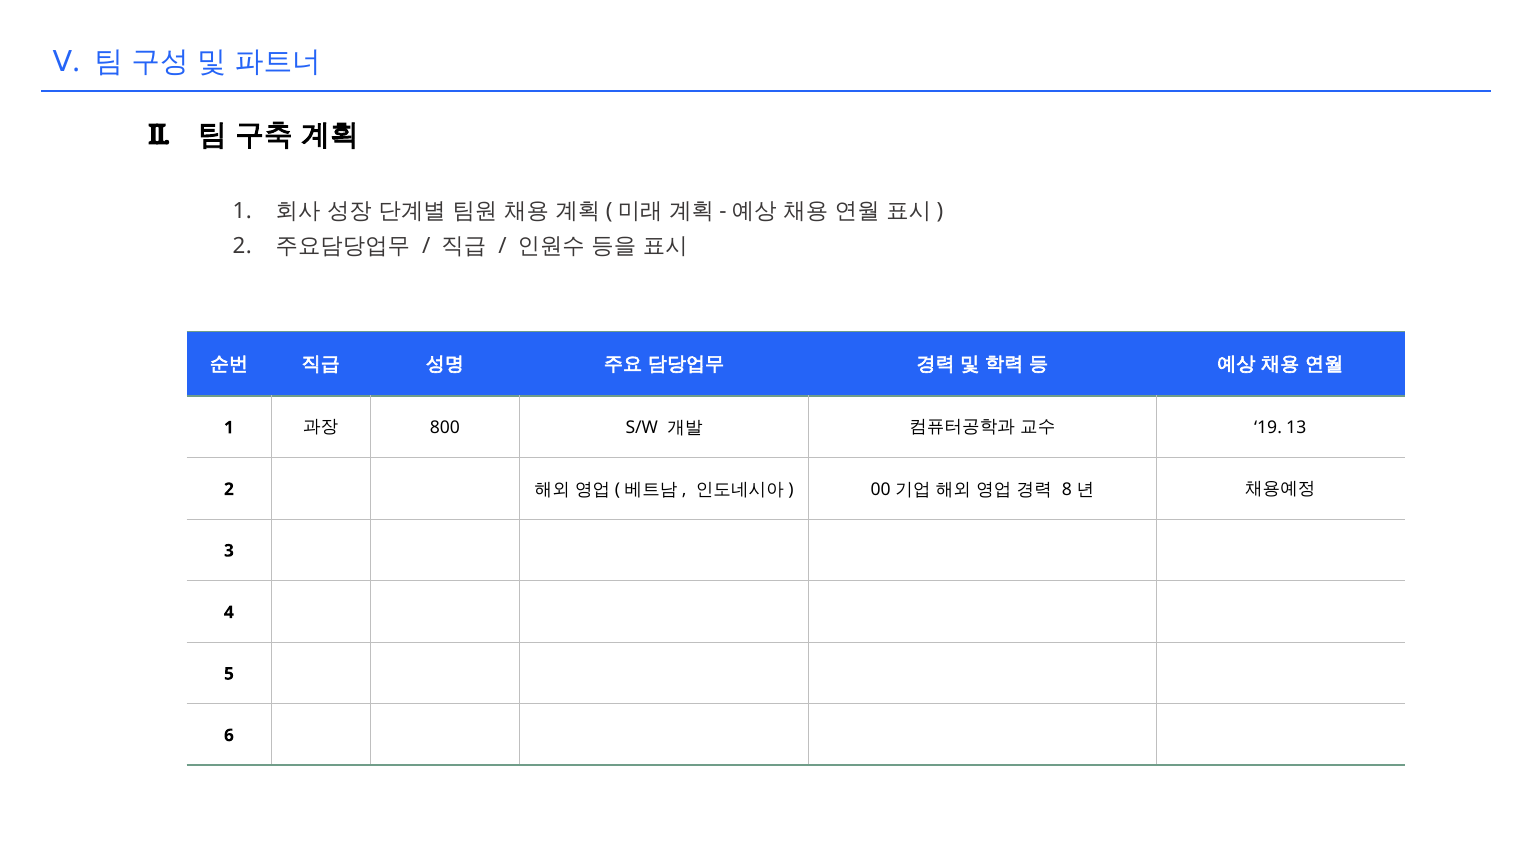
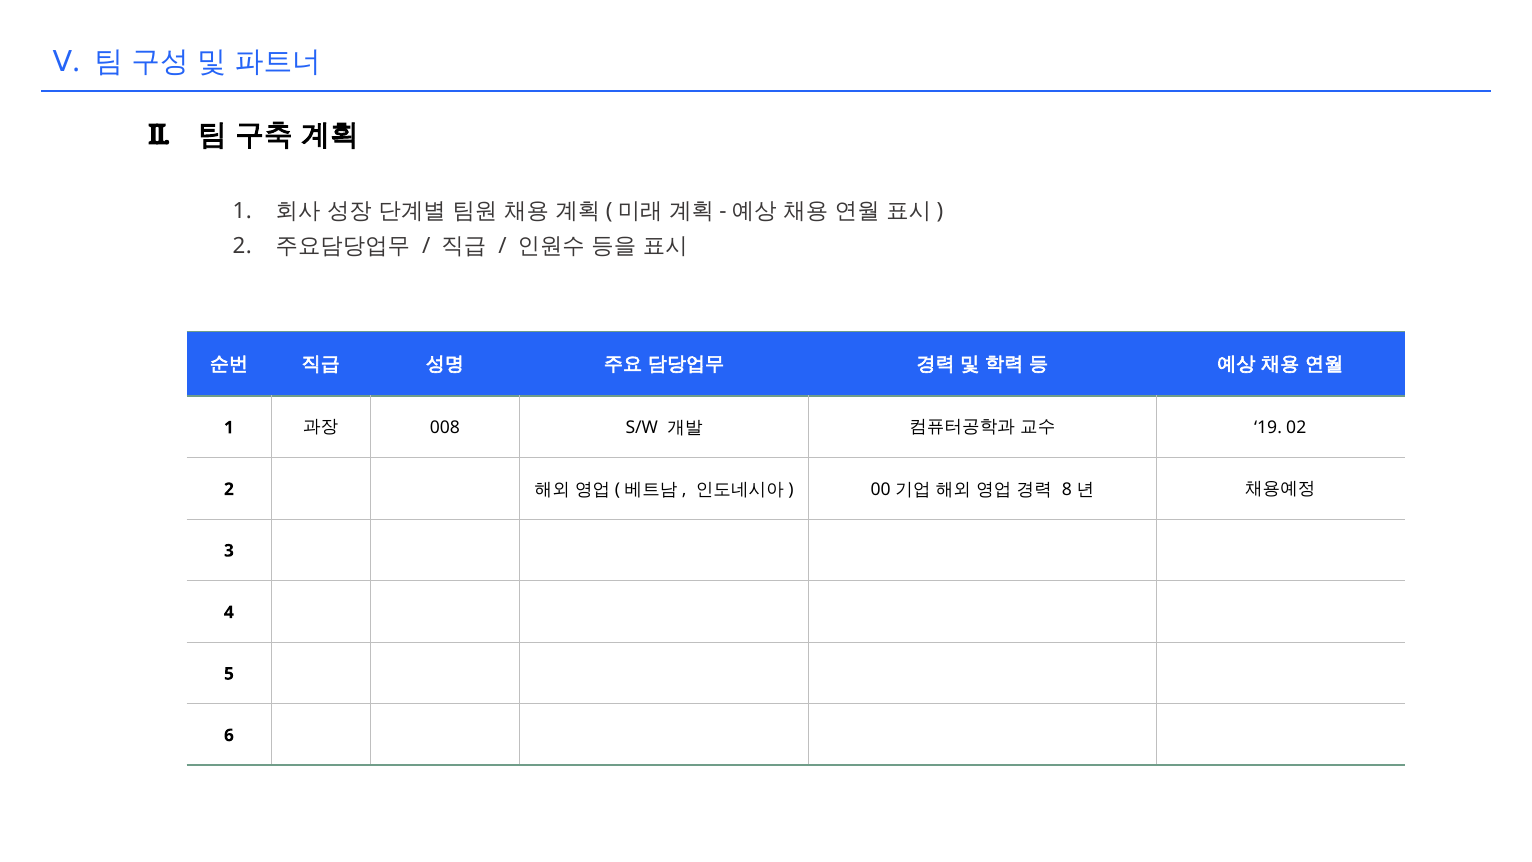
800: 800 -> 008
13: 13 -> 02
